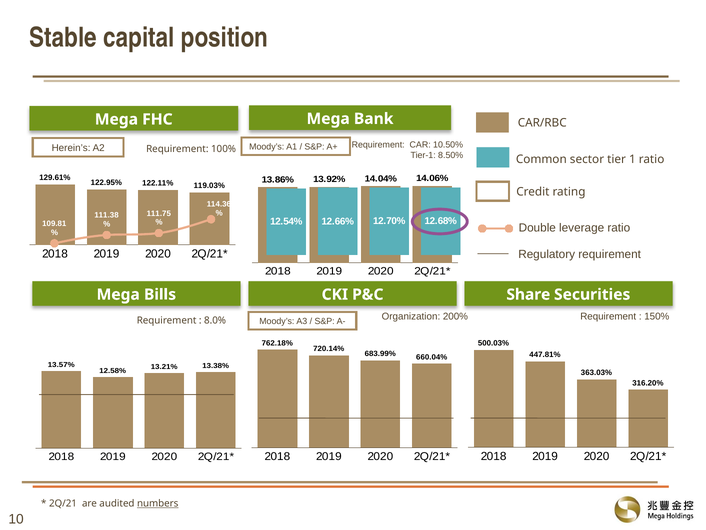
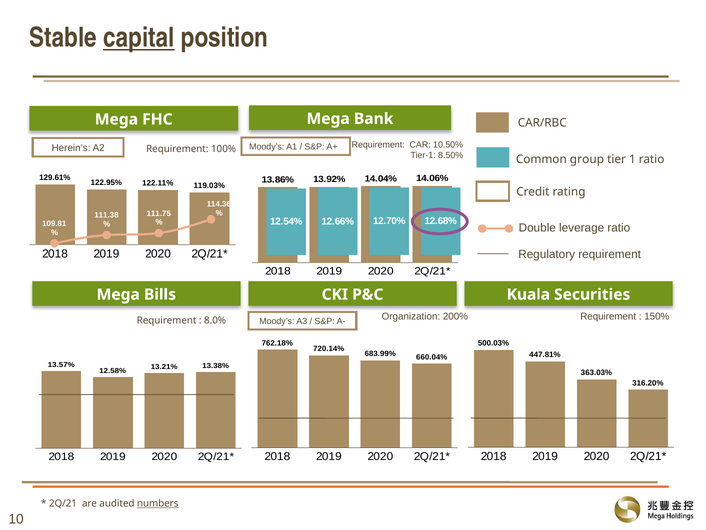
capital underline: none -> present
sector: sector -> group
Share: Share -> Kuala
